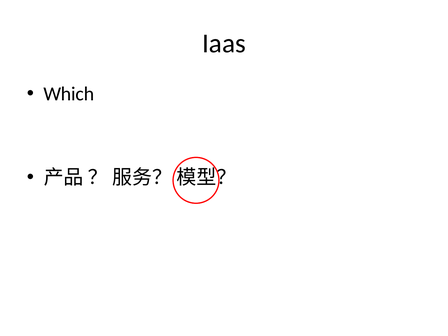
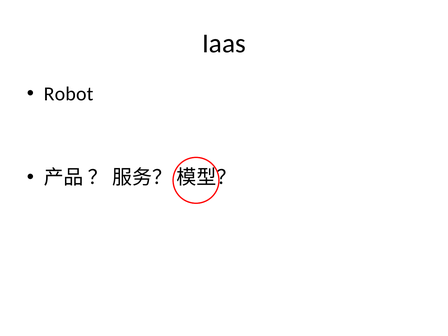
Which: Which -> Robot
